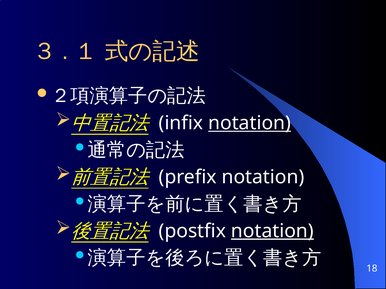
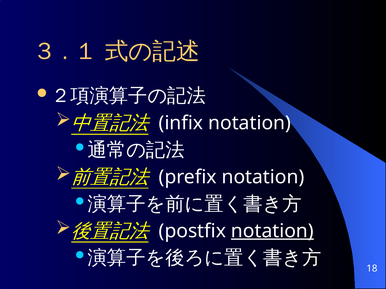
notation at (250, 123) underline: present -> none
